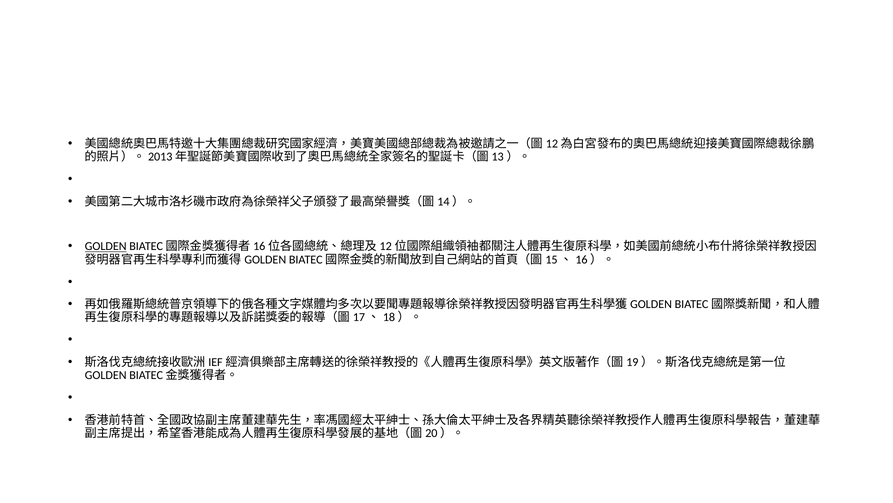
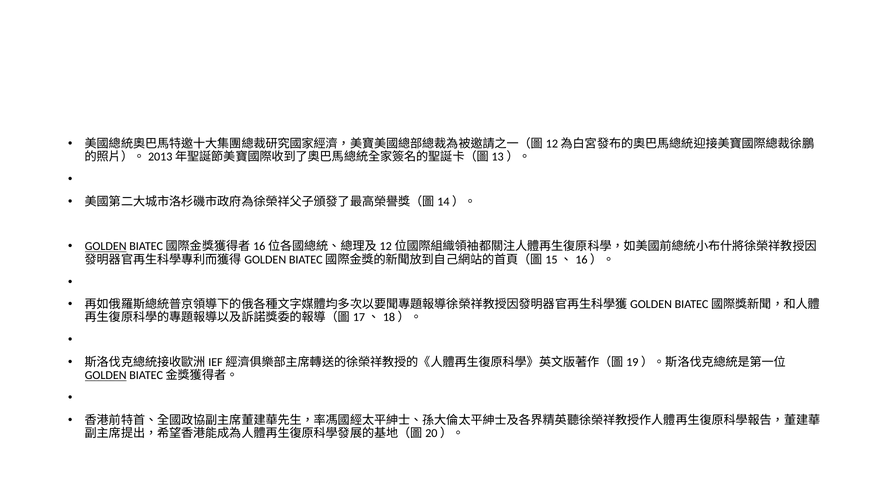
GOLDEN at (106, 375) underline: none -> present
